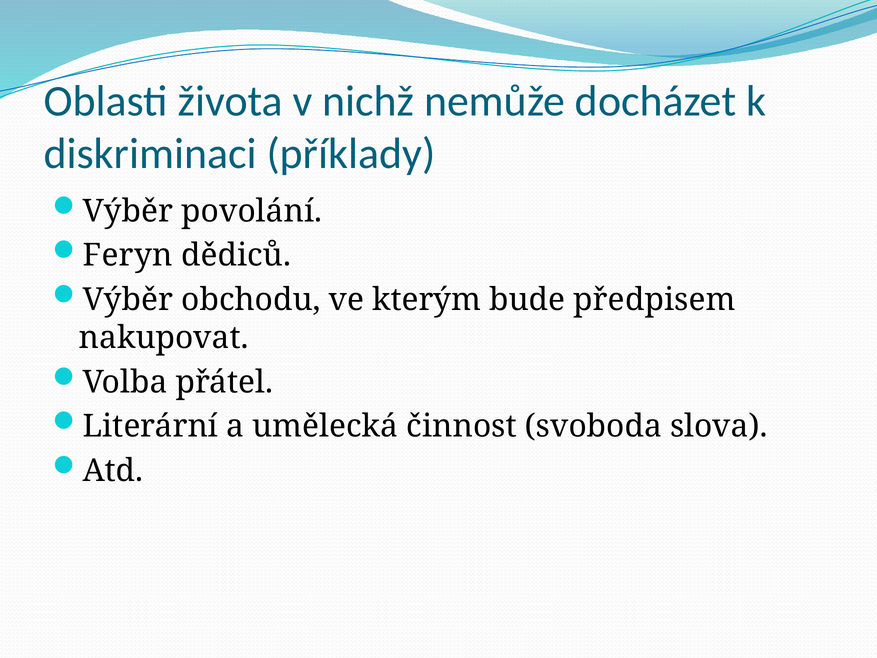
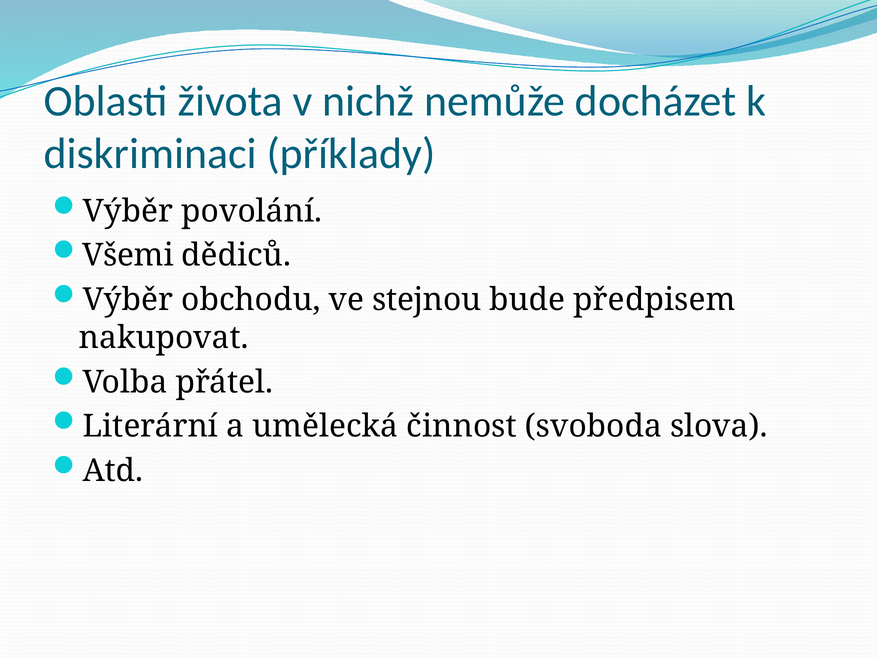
Feryn: Feryn -> Všemi
kterým: kterým -> stejnou
